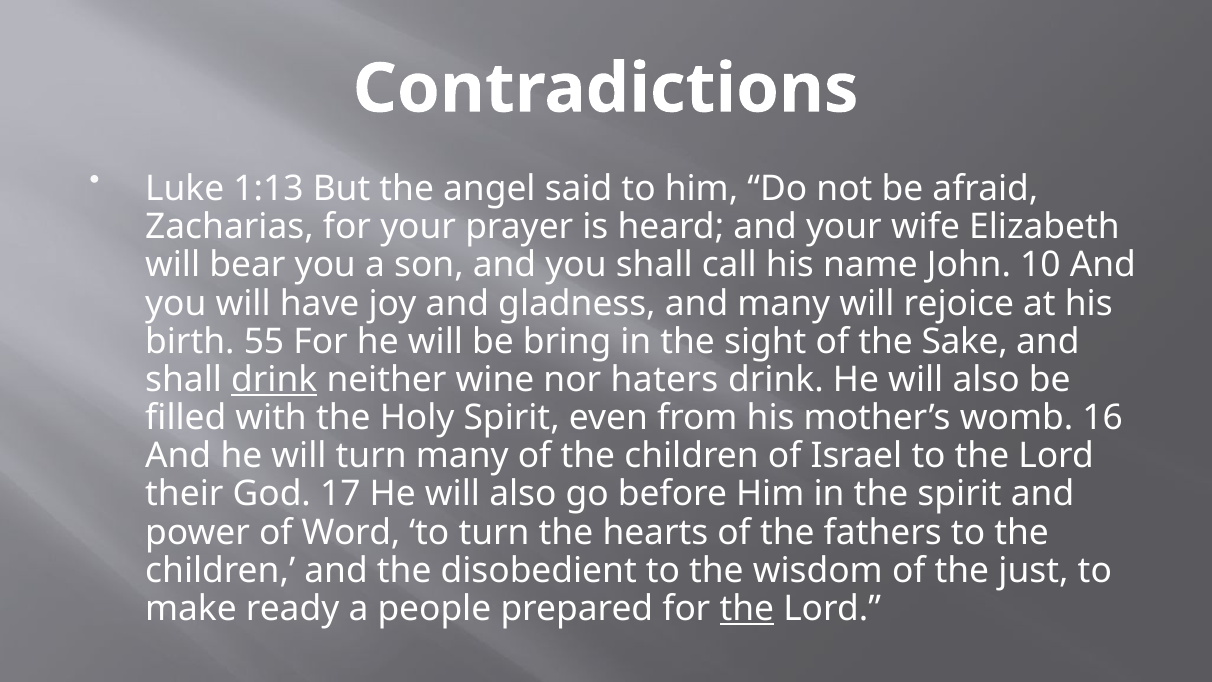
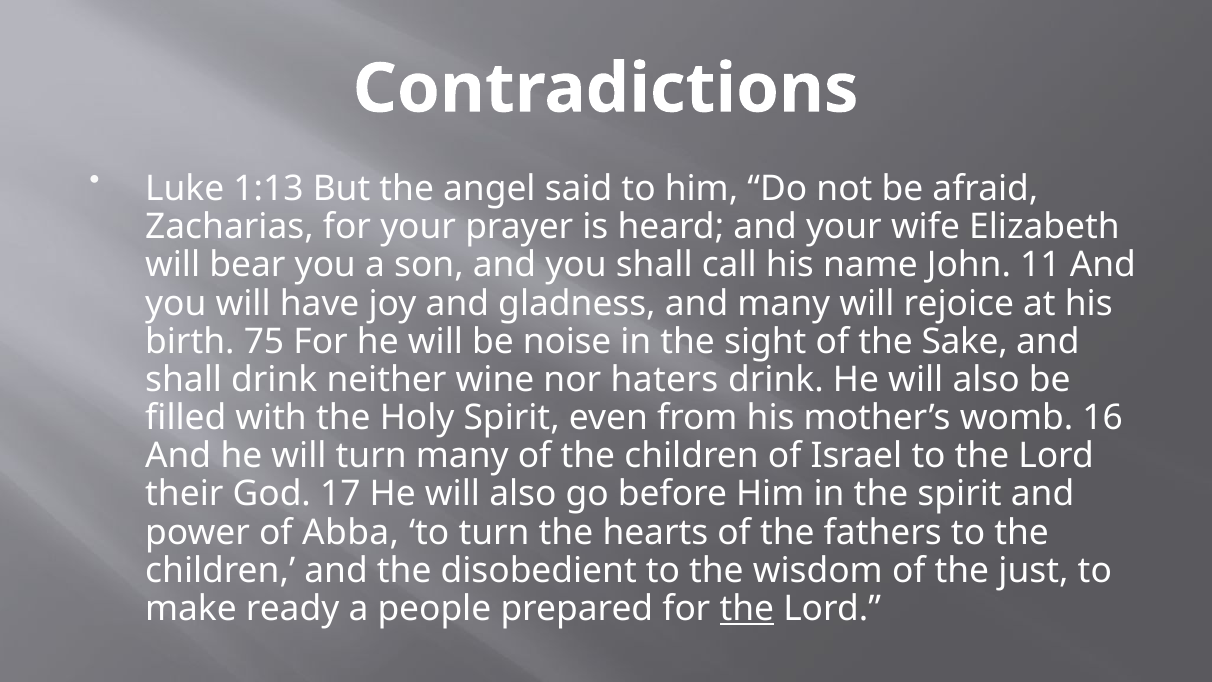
10: 10 -> 11
55: 55 -> 75
bring: bring -> noise
drink at (274, 380) underline: present -> none
Word: Word -> Abba
